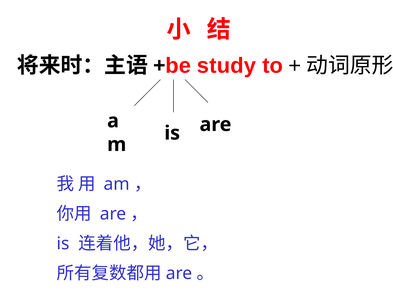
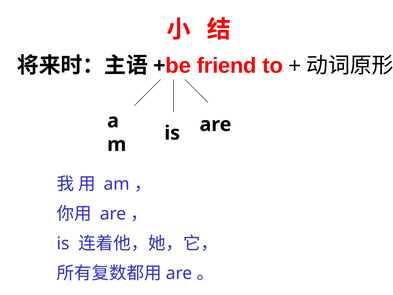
study: study -> friend
